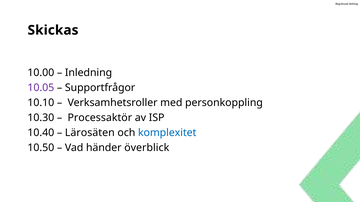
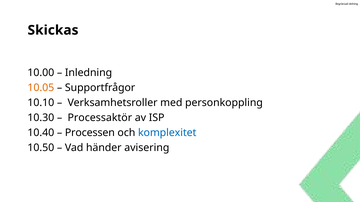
10.05 colour: purple -> orange
Lärosäten: Lärosäten -> Processen
överblick: överblick -> avisering
